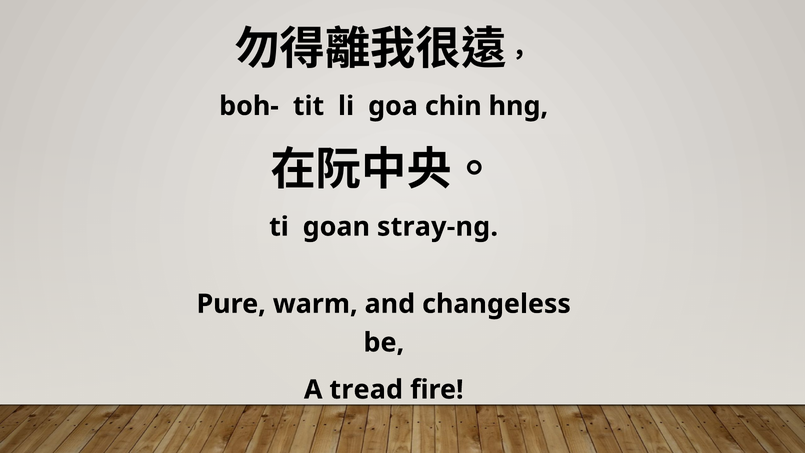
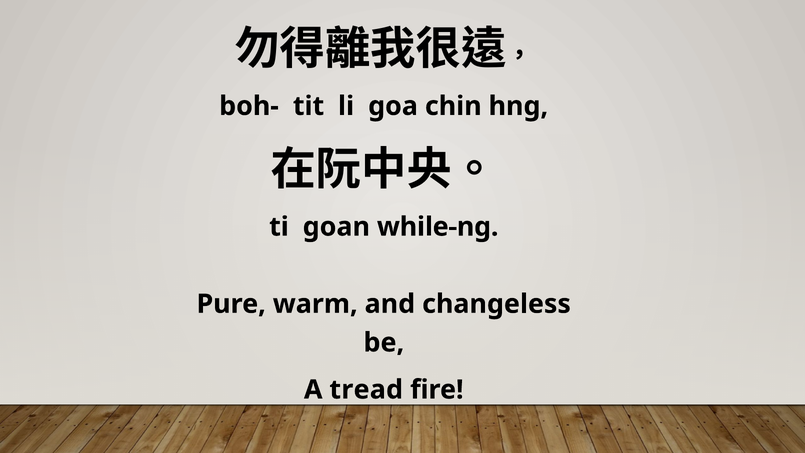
stray-ng: stray-ng -> while-ng
